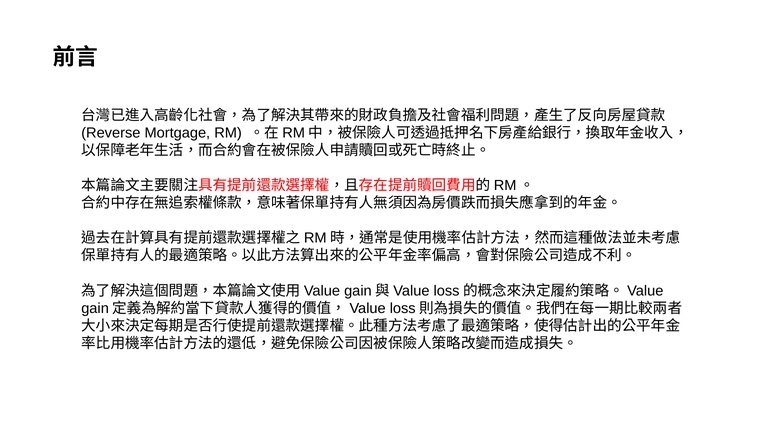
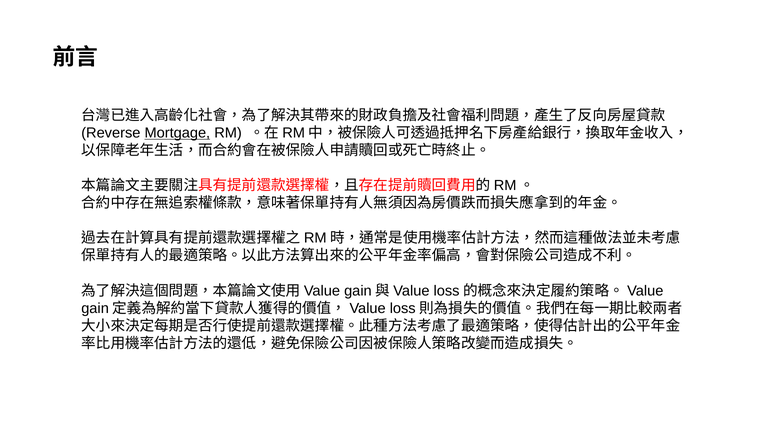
Mortgage underline: none -> present
